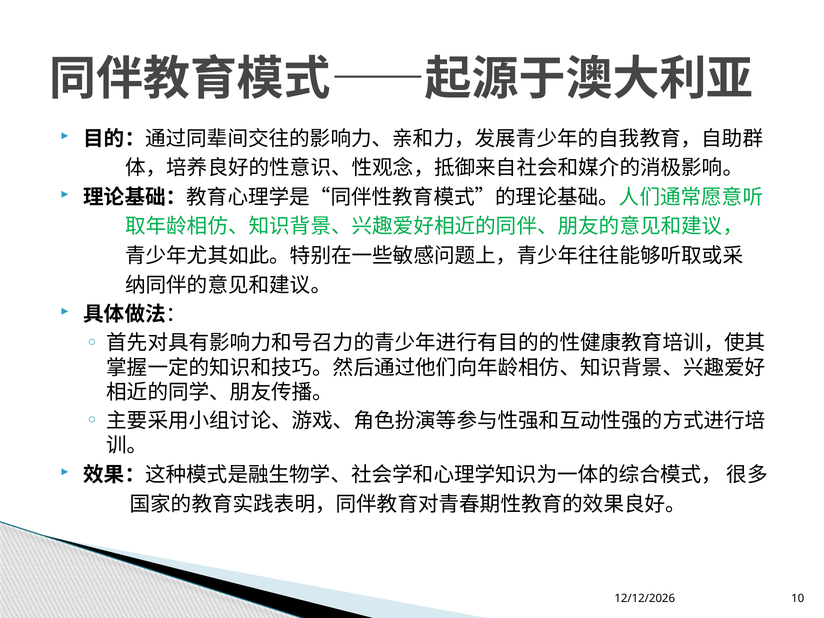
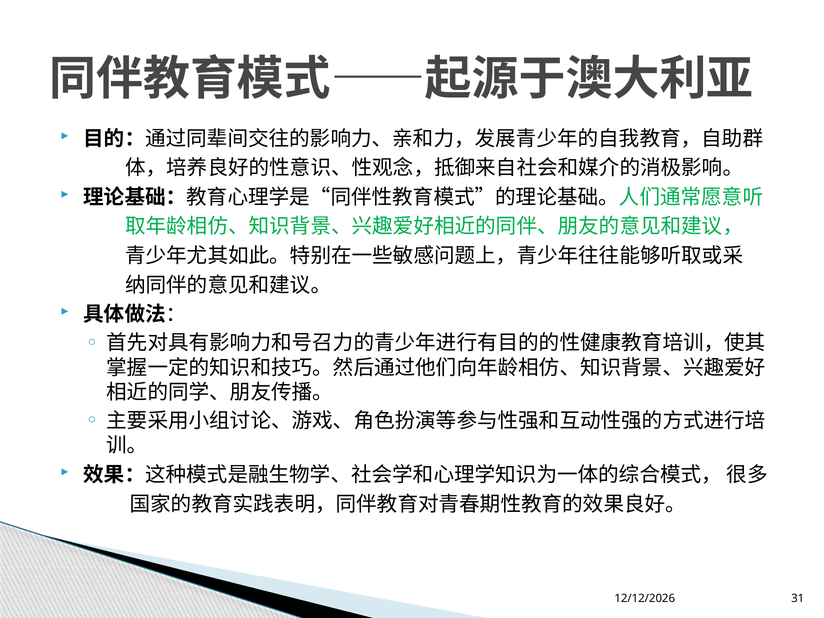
10: 10 -> 31
